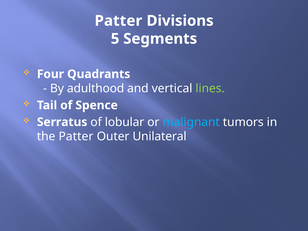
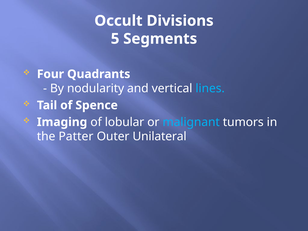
Patter at (118, 21): Patter -> Occult
adulthood: adulthood -> nodularity
lines colour: light green -> light blue
Serratus: Serratus -> Imaging
